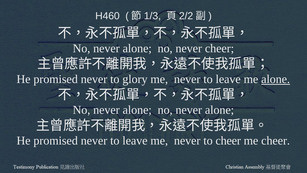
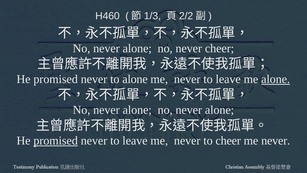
to glory: glory -> alone
promised at (56, 141) underline: none -> present
cheer at (276, 141): cheer -> never
